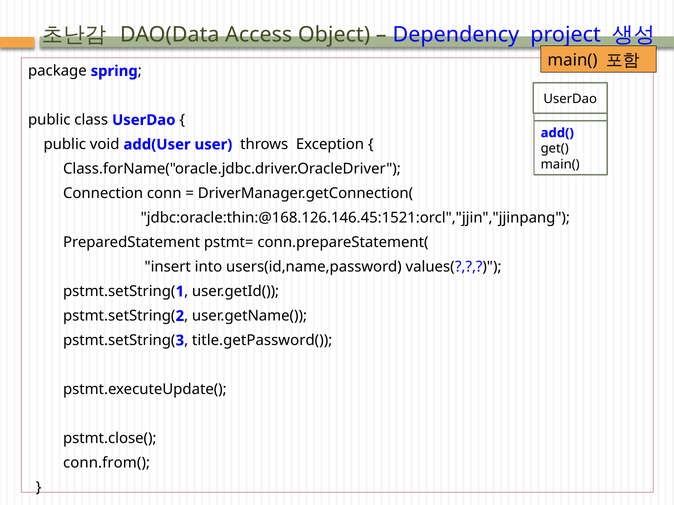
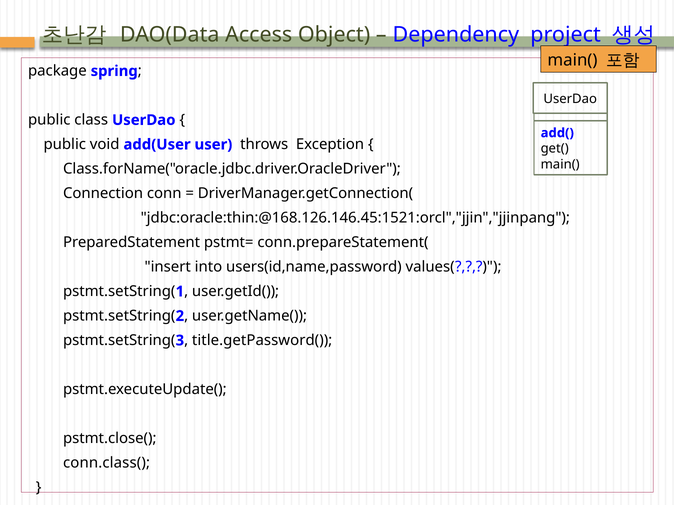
conn.from(: conn.from( -> conn.class(
